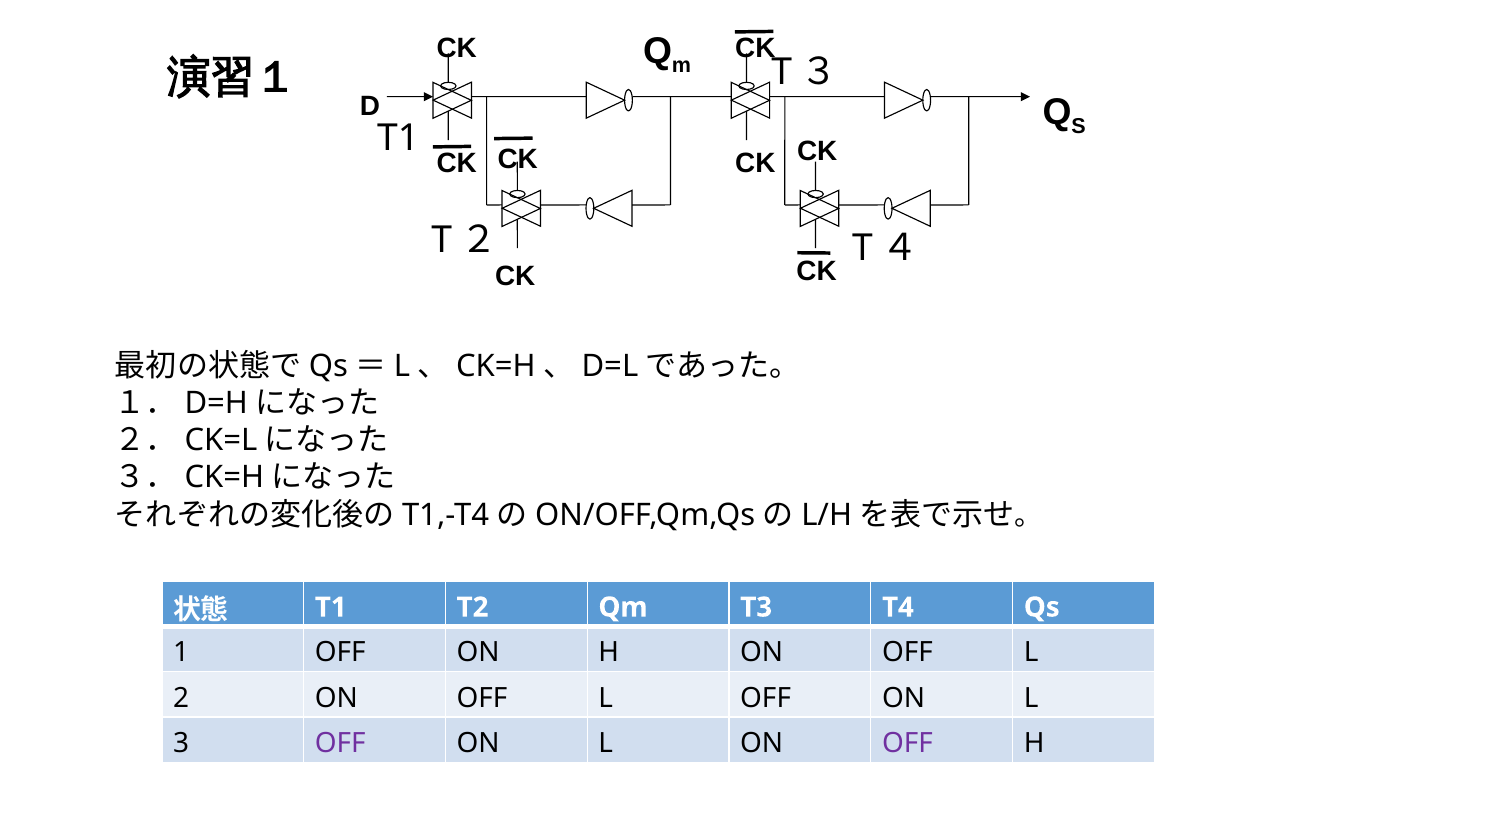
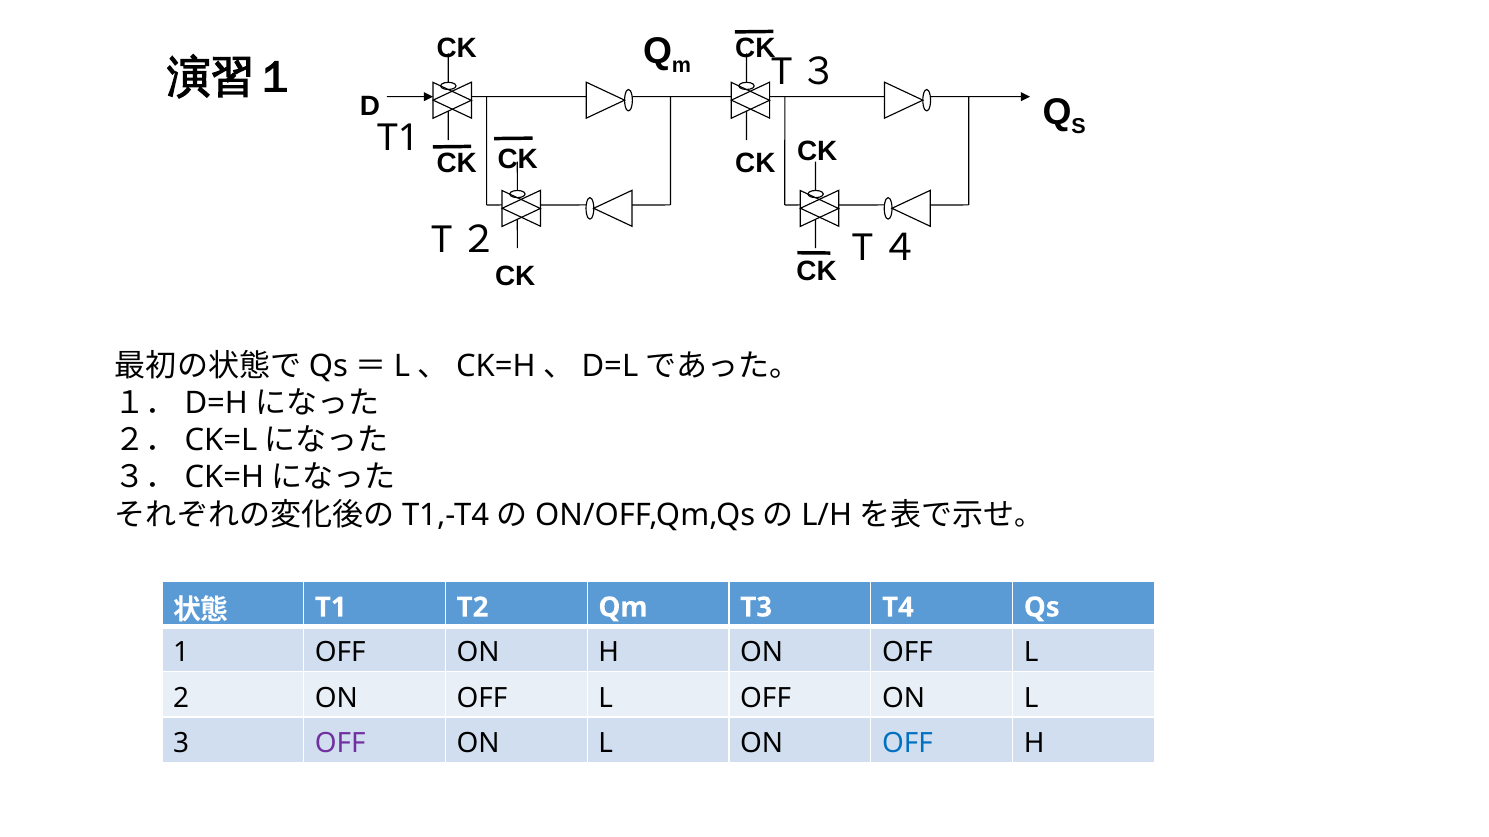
OFF at (907, 744) colour: purple -> blue
